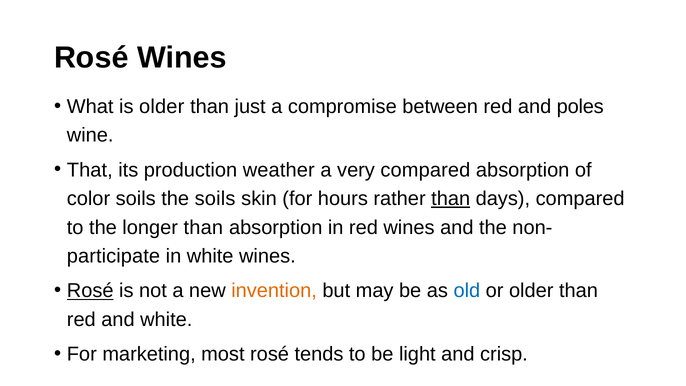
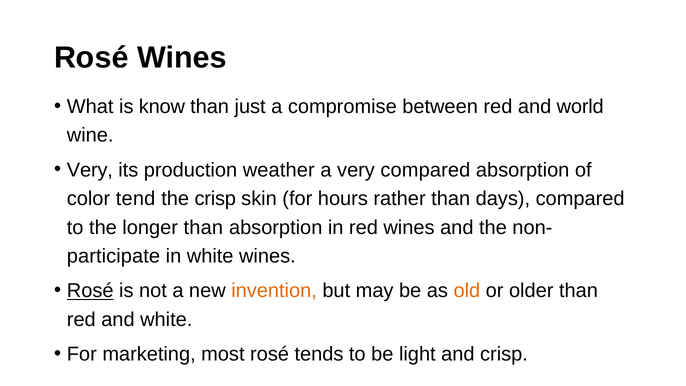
is older: older -> know
poles: poles -> world
That at (90, 170): That -> Very
color soils: soils -> tend
the soils: soils -> crisp
than at (451, 199) underline: present -> none
old colour: blue -> orange
